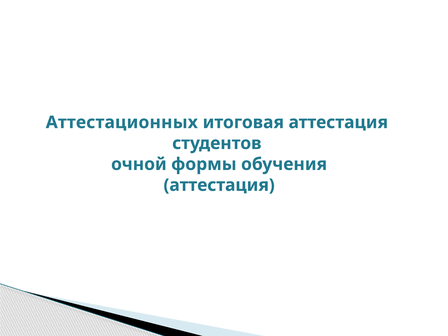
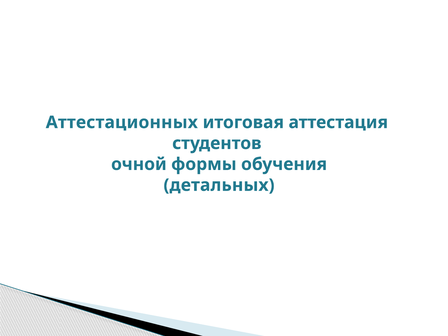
аттестация at (219, 185): аттестация -> детальных
